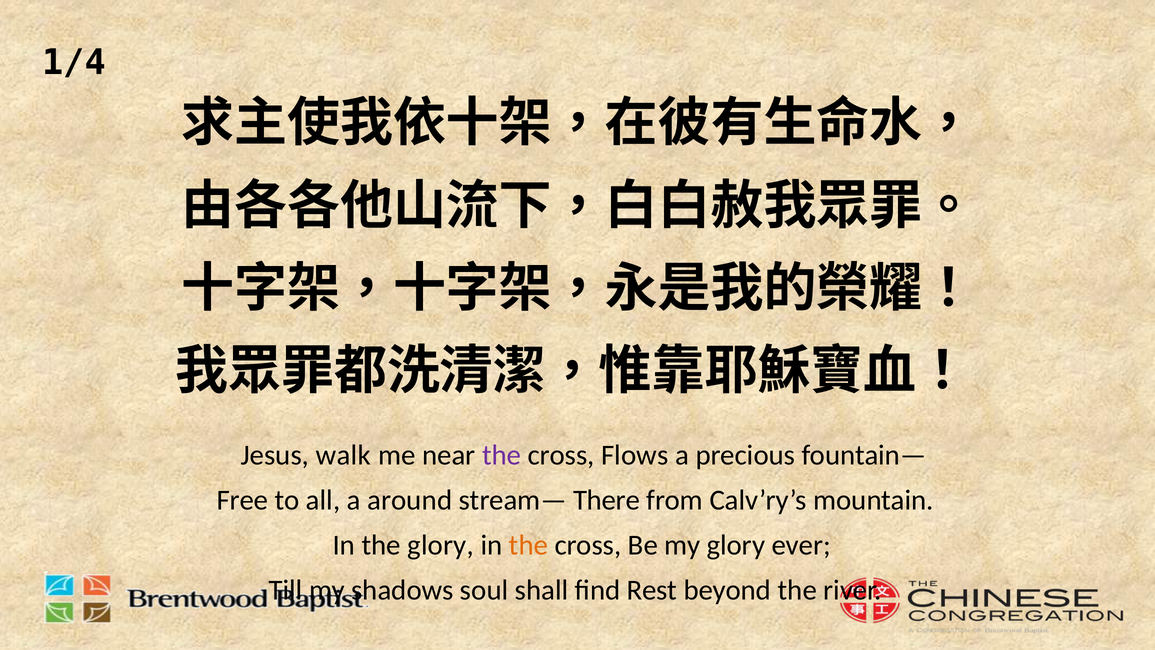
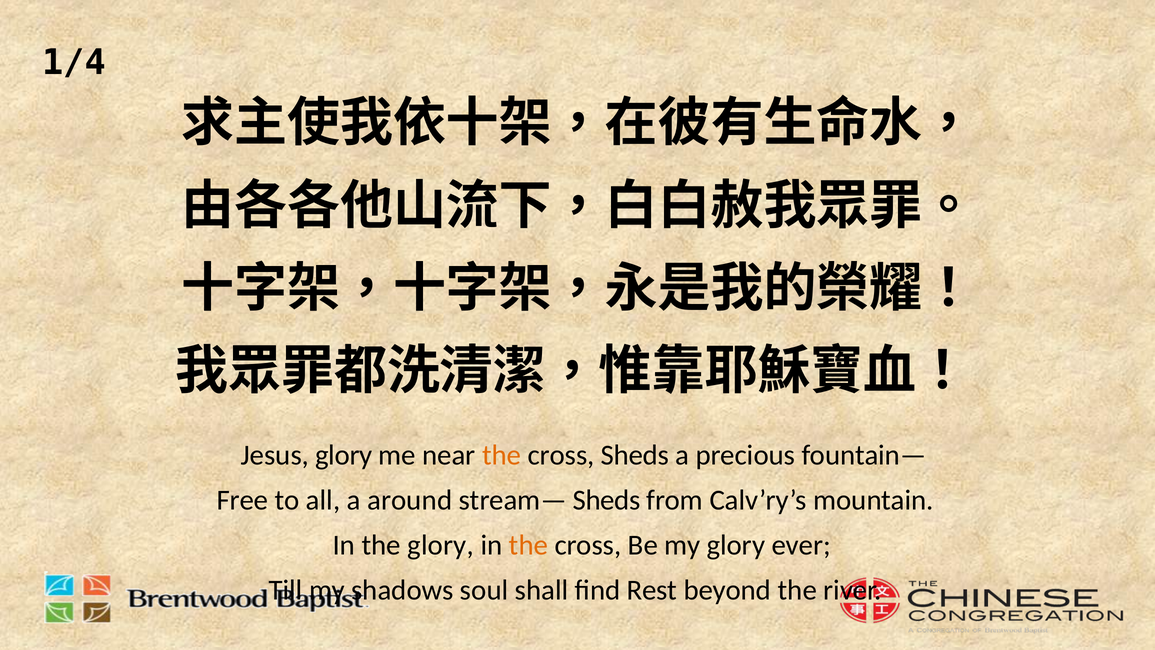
Jesus walk: walk -> glory
the at (502, 455) colour: purple -> orange
cross Flows: Flows -> Sheds
stream— There: There -> Sheds
